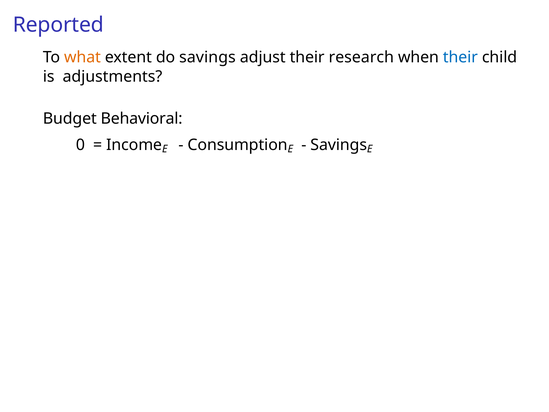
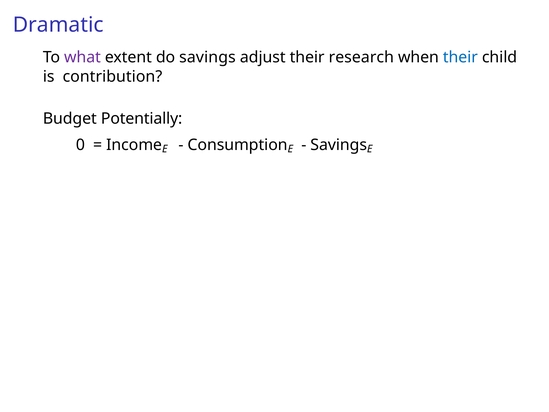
Reported: Reported -> Dramatic
what colour: orange -> purple
adjustments: adjustments -> contribution
Behavioral: Behavioral -> Potentially
